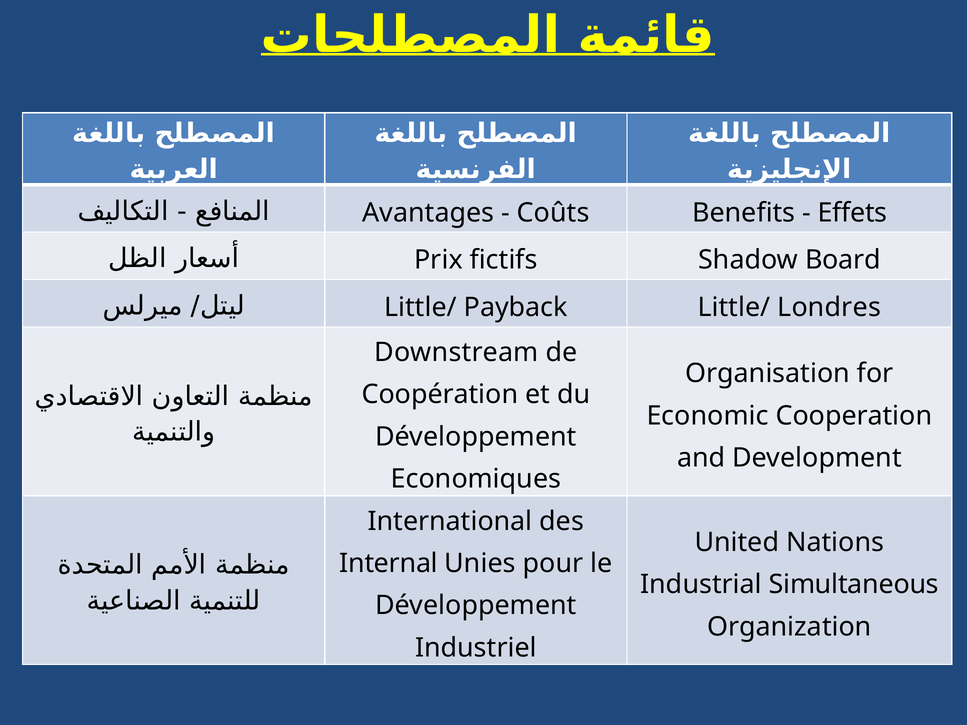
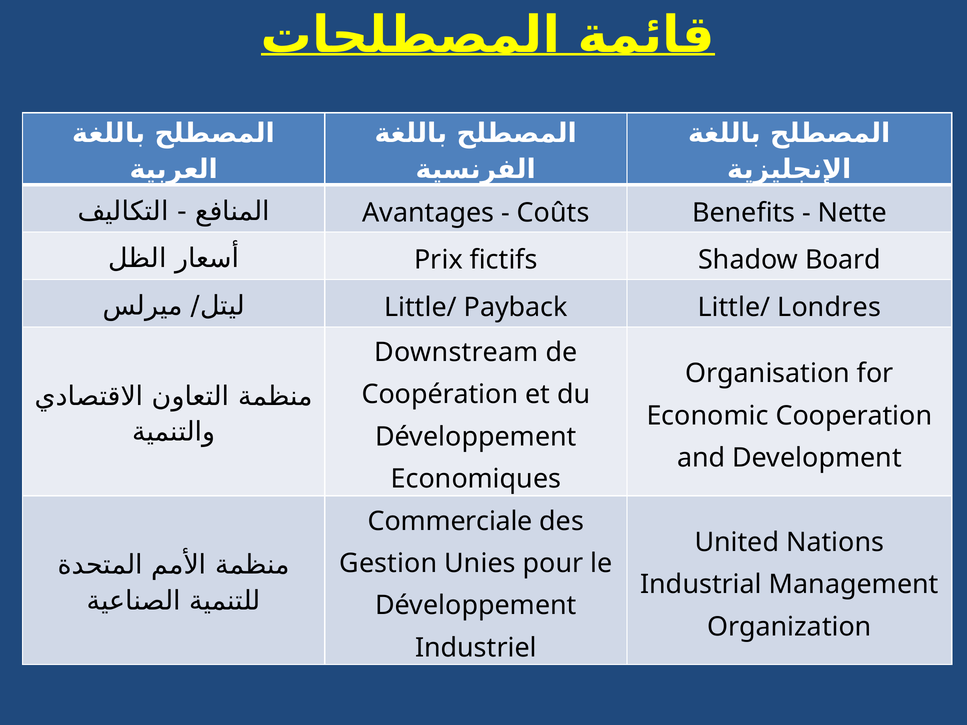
Effets: Effets -> Nette
International: International -> Commerciale
Internal: Internal -> Gestion
Simultaneous: Simultaneous -> Management
